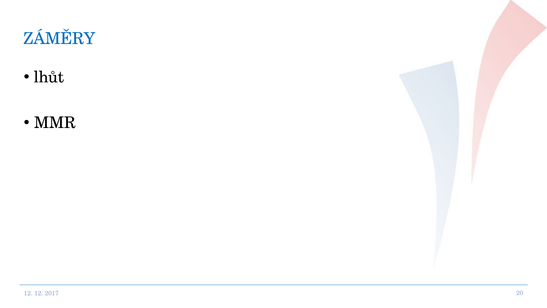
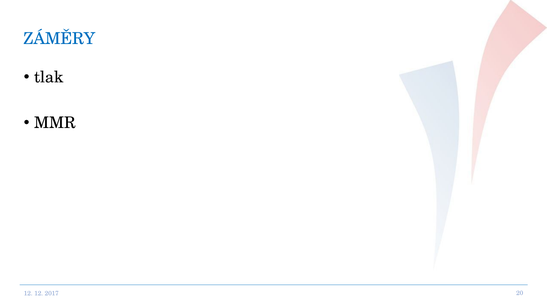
lhůt: lhůt -> tlak
